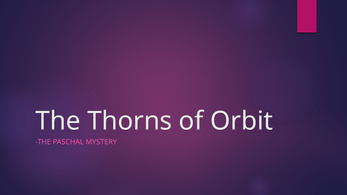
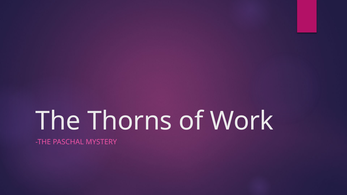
Orbit: Orbit -> Work
